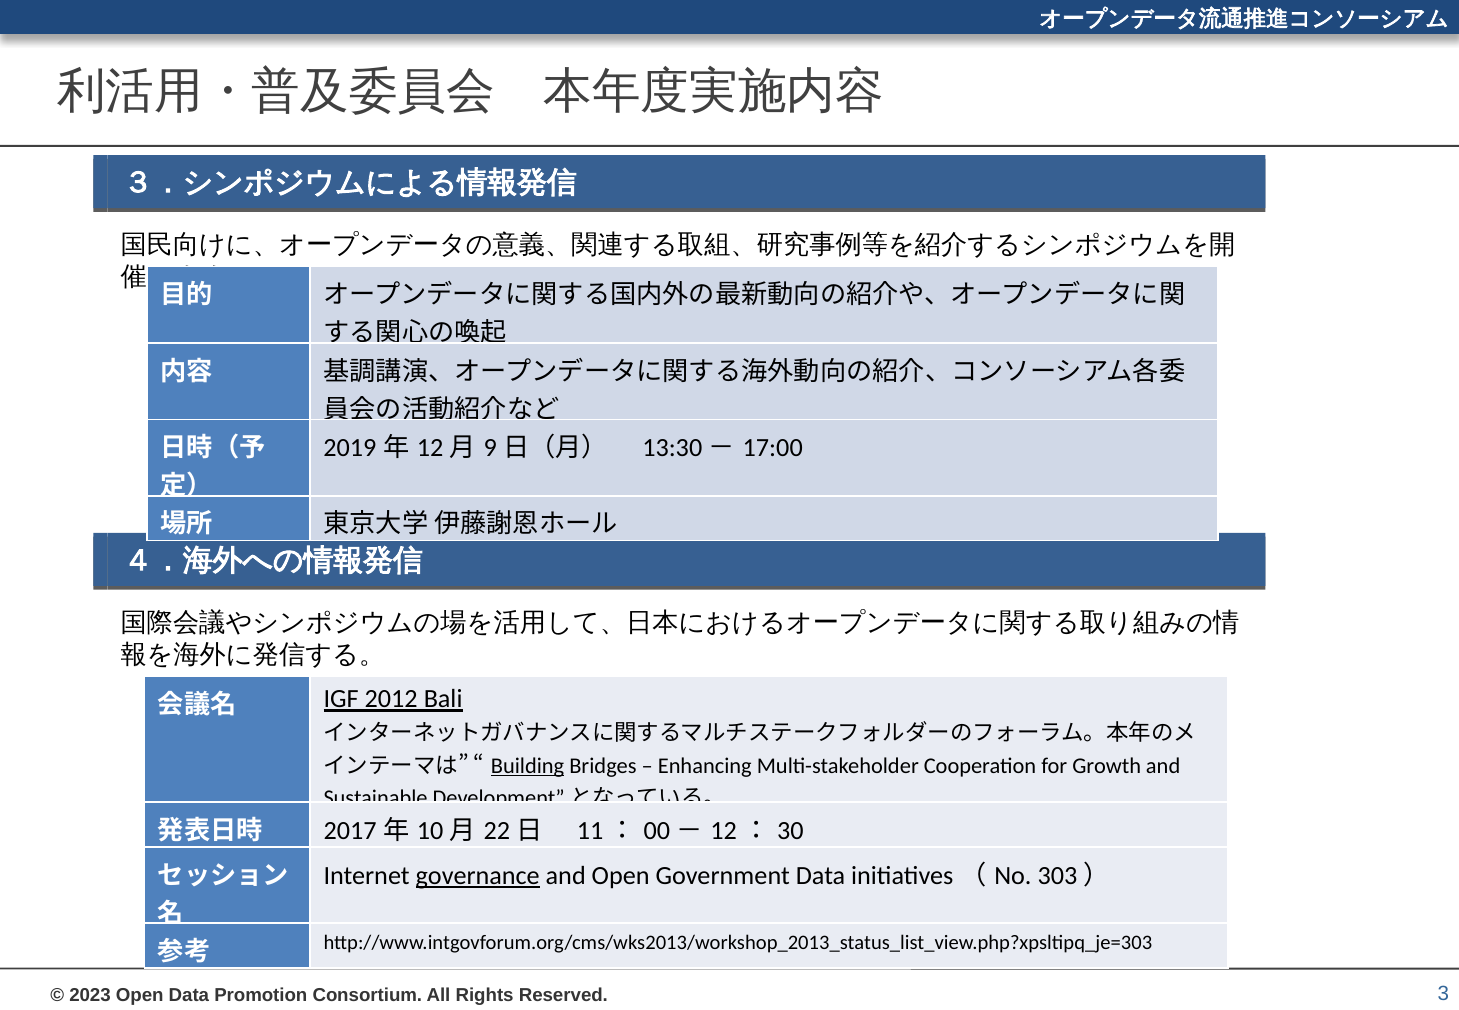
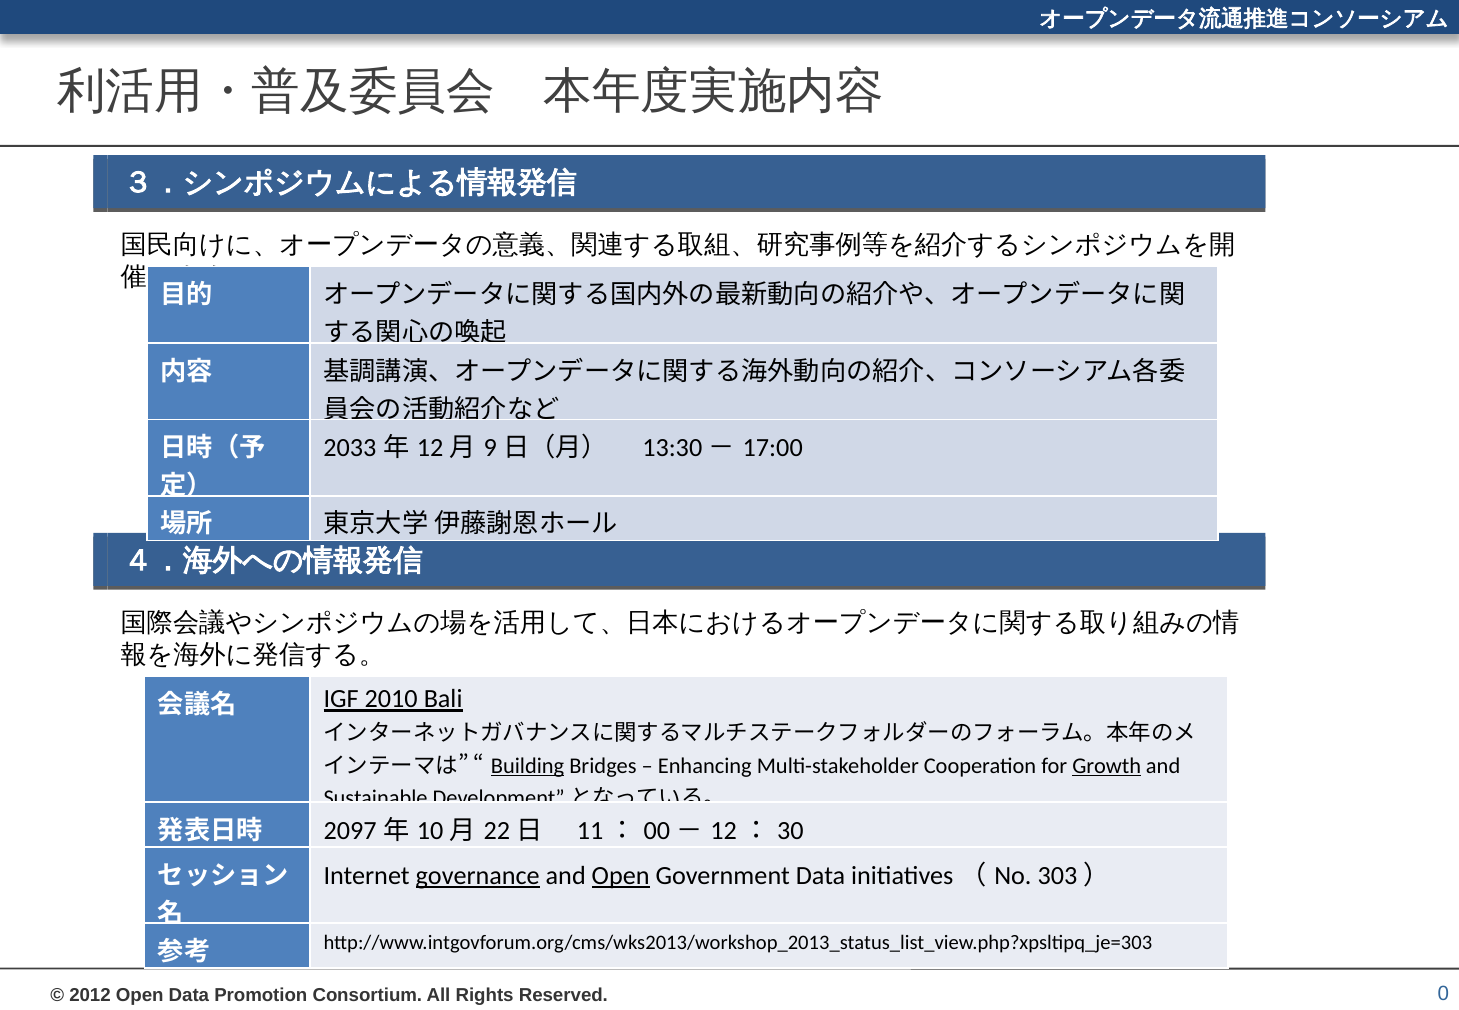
2019: 2019 -> 2033
2012: 2012 -> 2010
Growth underline: none -> present
2017: 2017 -> 2097
Open at (621, 876) underline: none -> present
2023: 2023 -> 2012
3: 3 -> 0
